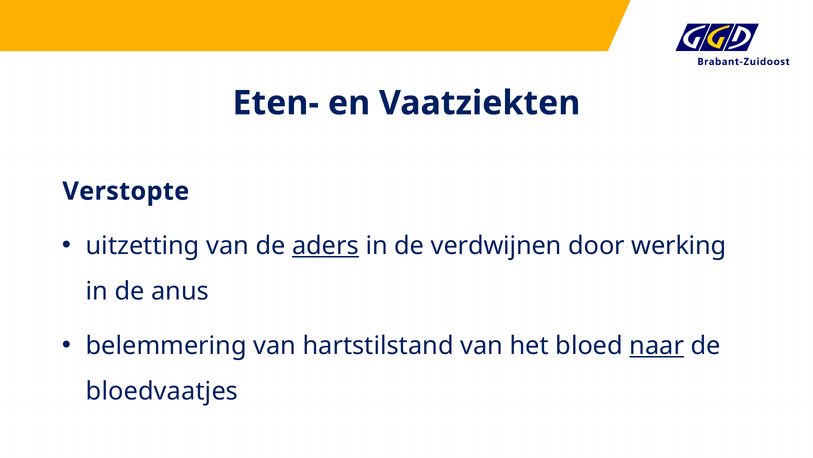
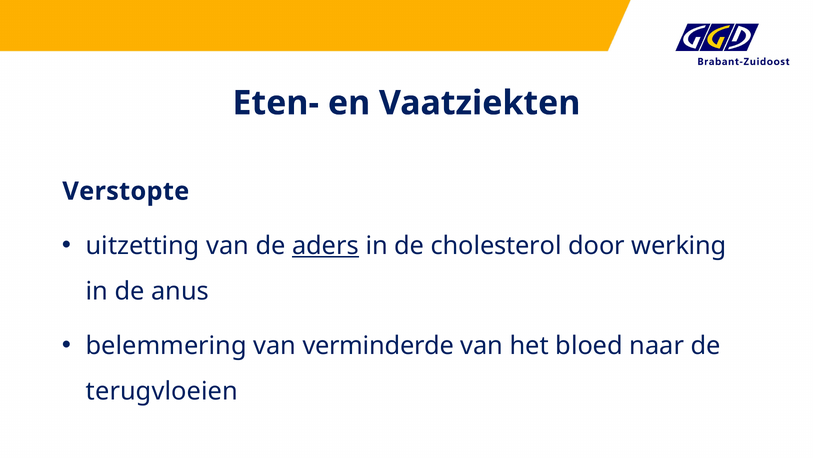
verdwijnen: verdwijnen -> cholesterol
hartstilstand: hartstilstand -> verminderde
naar underline: present -> none
bloedvaatjes: bloedvaatjes -> terugvloeien
